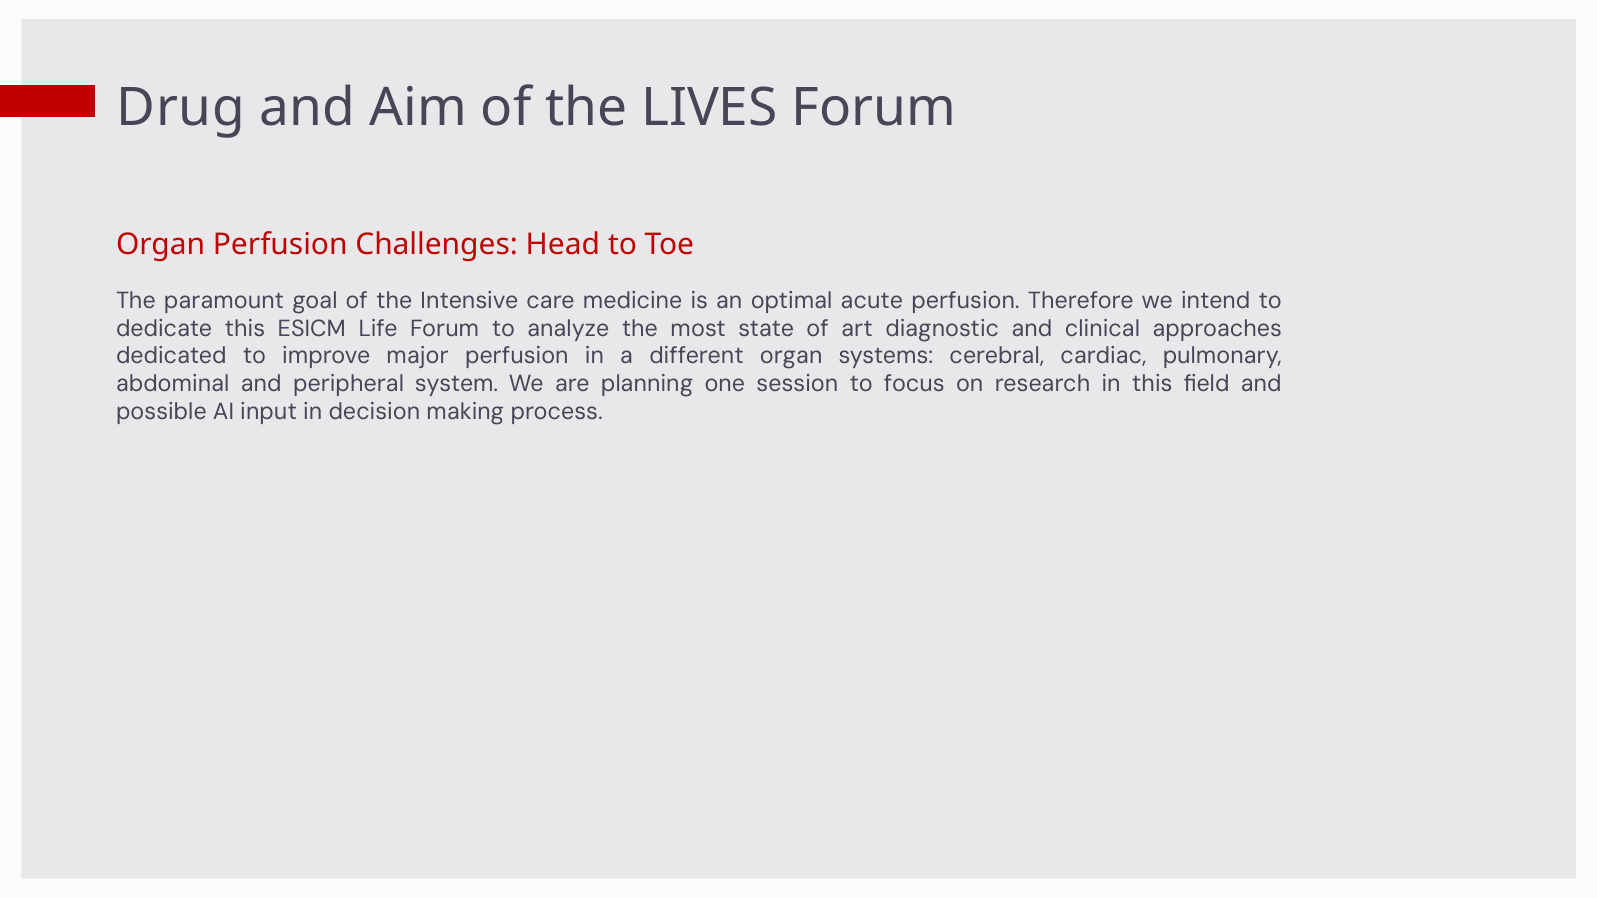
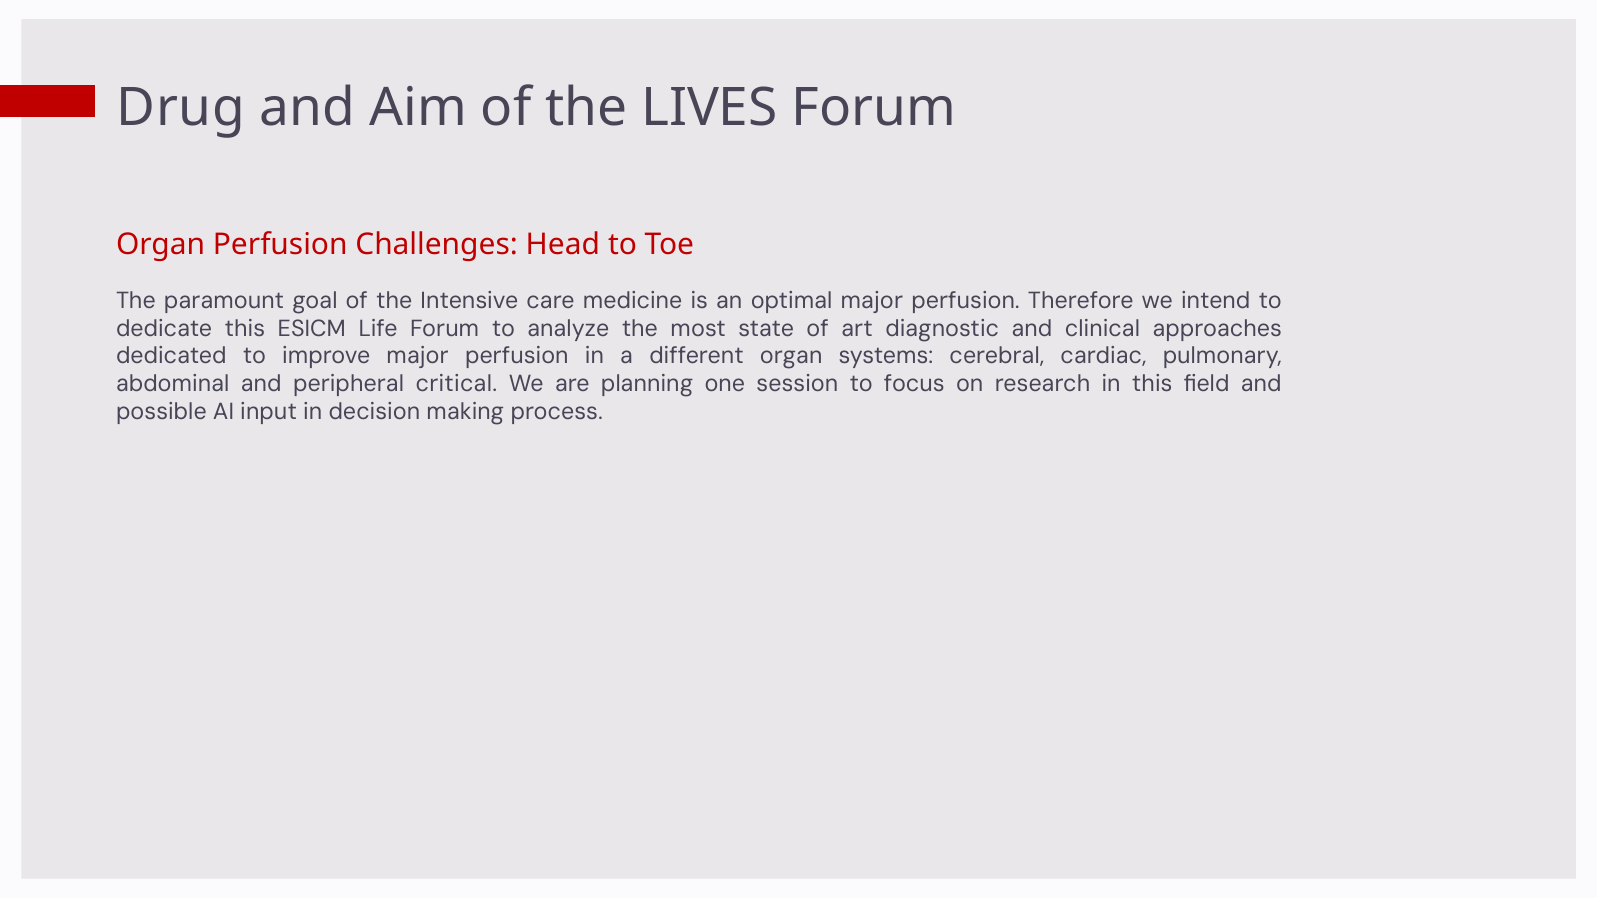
optimal acute: acute -> major
system: system -> critical
